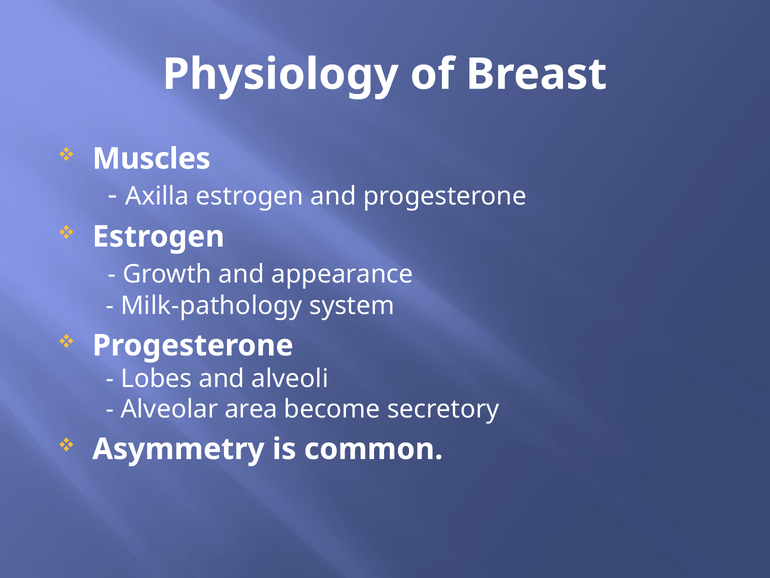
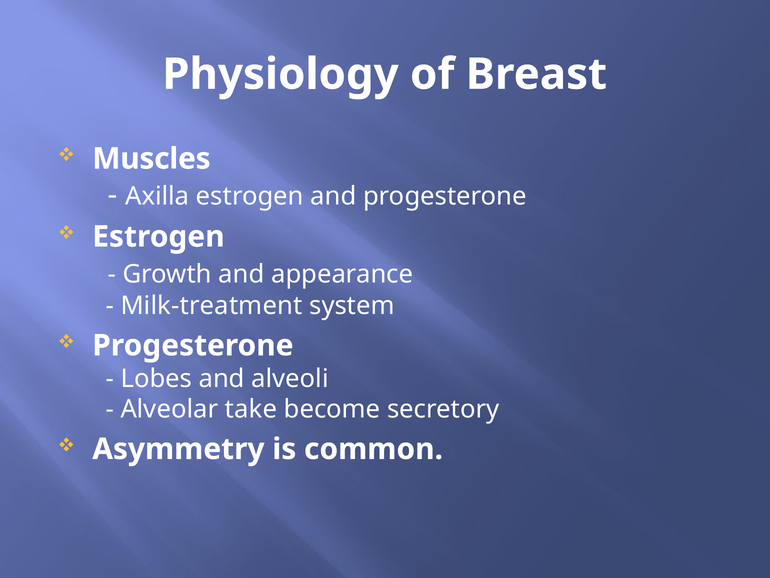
Milk-pathology: Milk-pathology -> Milk-treatment
area: area -> take
